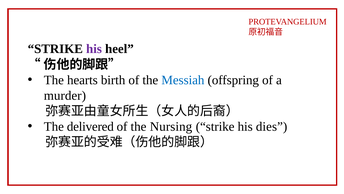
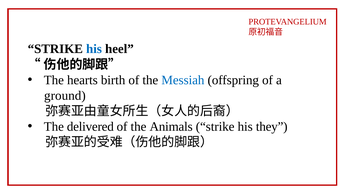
his at (94, 49) colour: purple -> blue
murder: murder -> ground
Nursing: Nursing -> Animals
dies: dies -> they
